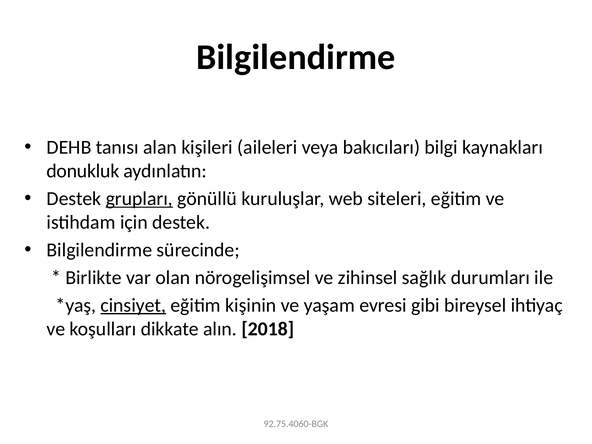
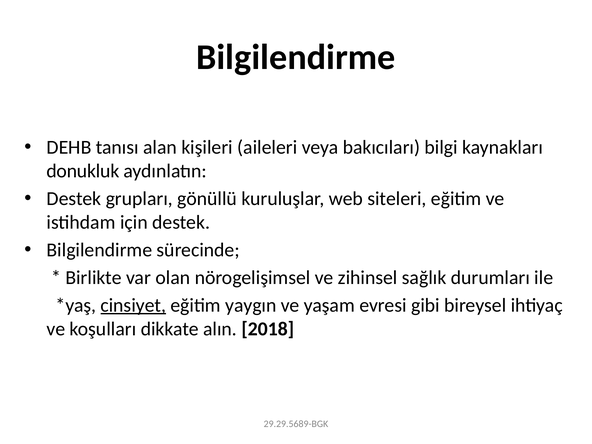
grupları underline: present -> none
kişinin: kişinin -> yaygın
92.75.4060-BGK: 92.75.4060-BGK -> 29.29.5689-BGK
